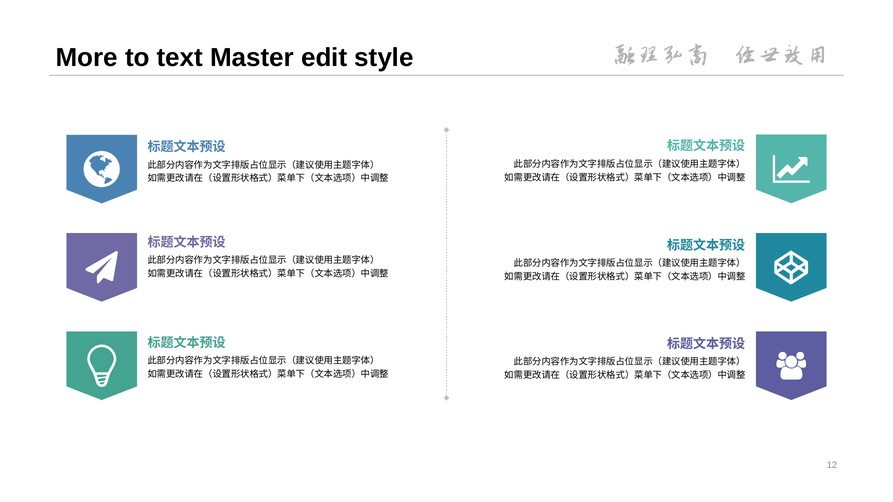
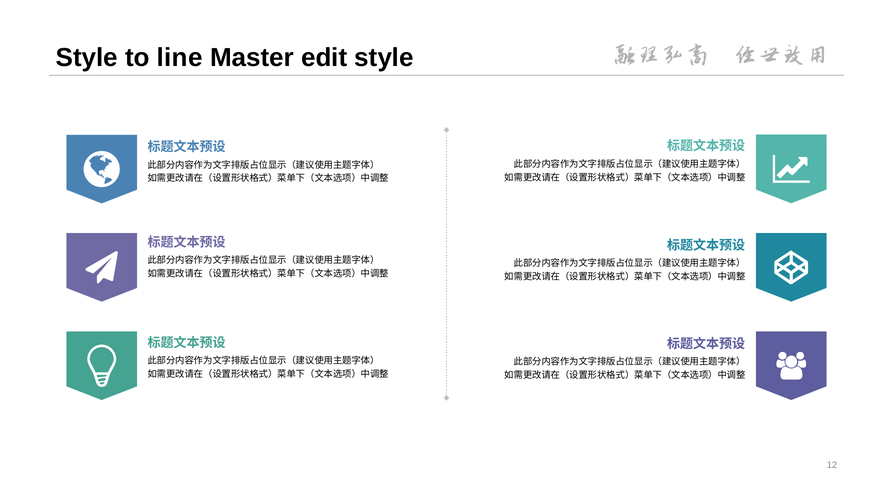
More at (87, 58): More -> Style
text: text -> line
